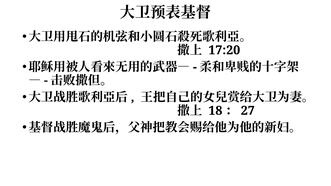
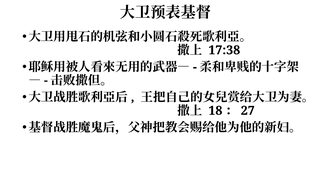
17:20: 17:20 -> 17:38
